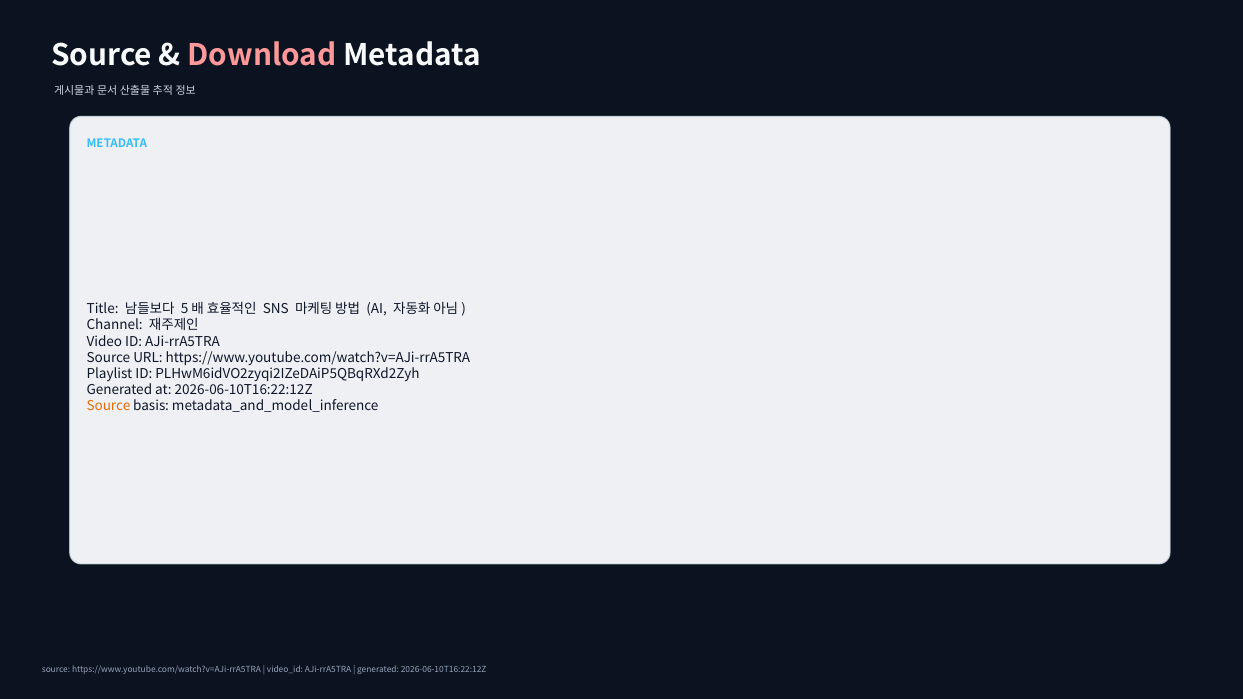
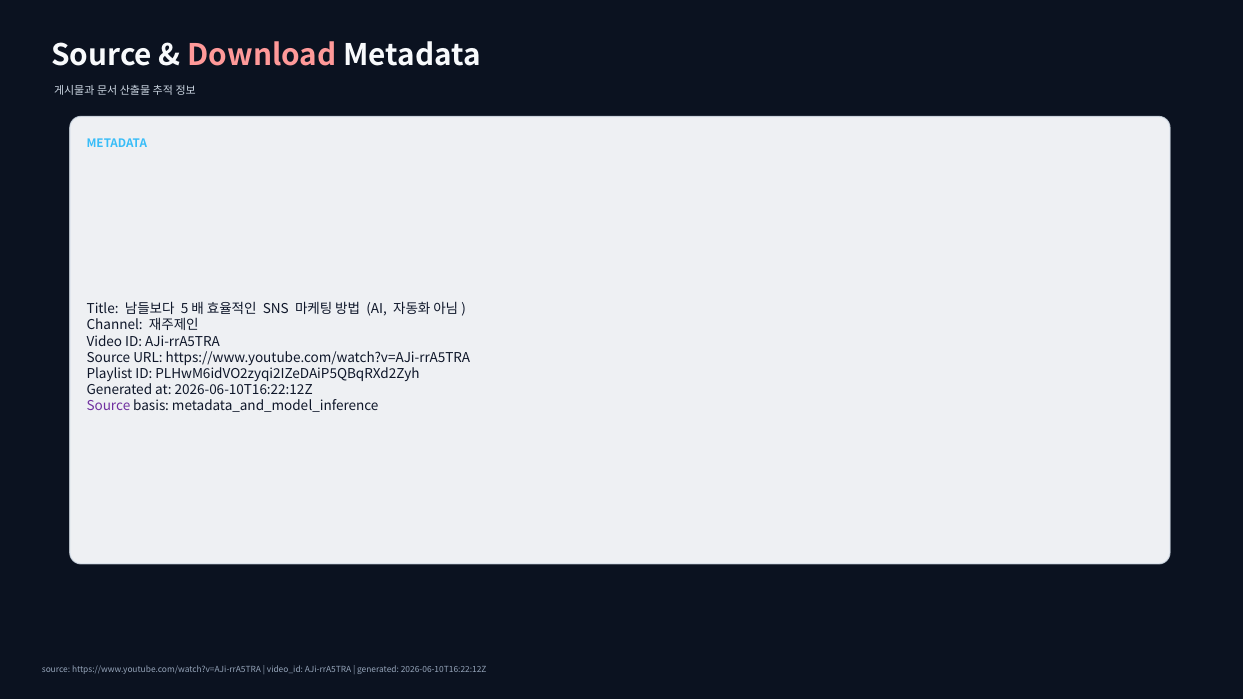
Source at (109, 407) colour: orange -> purple
